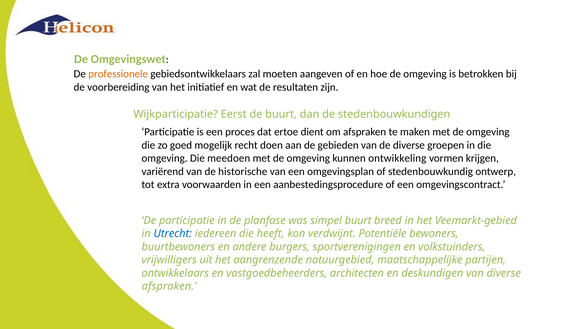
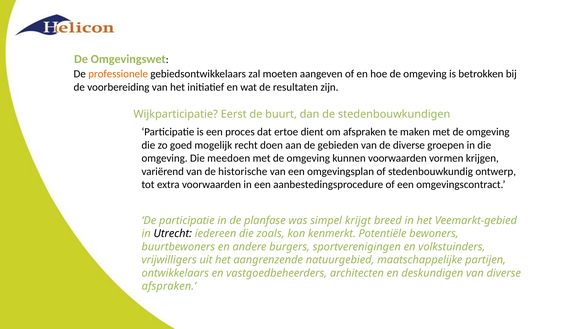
kunnen ontwikkeling: ontwikkeling -> voorwaarden
simpel buurt: buurt -> krijgt
Utrecht colour: blue -> black
heeft: heeft -> zoals
verdwijnt: verdwijnt -> kenmerkt
